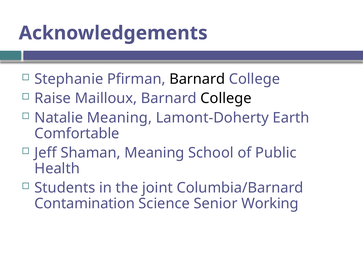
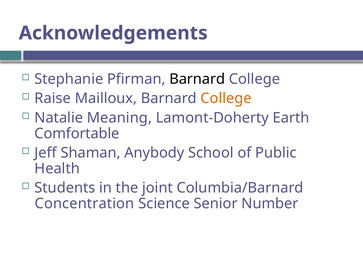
College at (226, 99) colour: black -> orange
Shaman Meaning: Meaning -> Anybody
Contamination: Contamination -> Concentration
Working: Working -> Number
